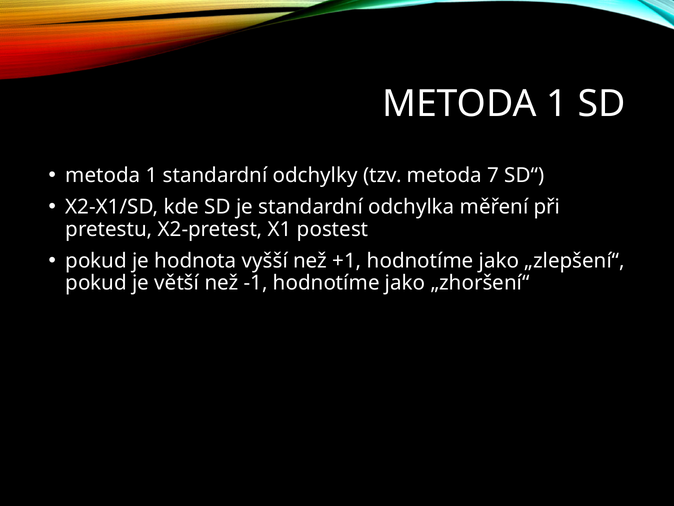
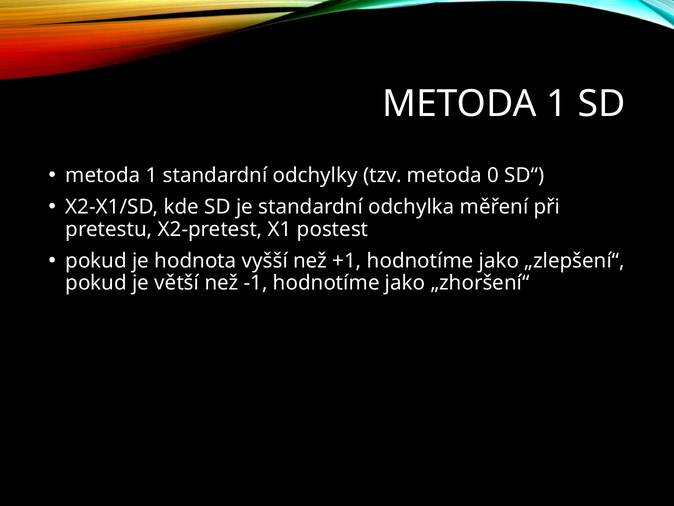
7: 7 -> 0
